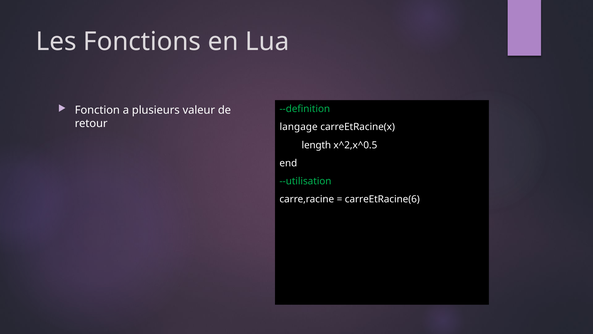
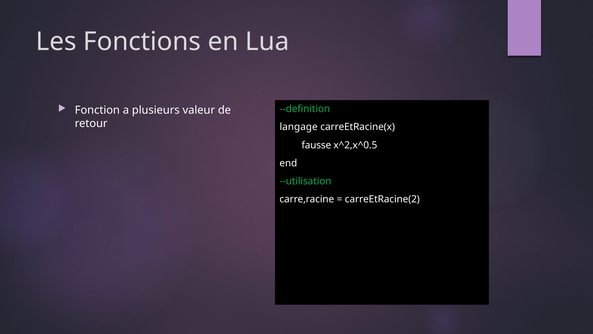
length: length -> fausse
carreEtRacine(6: carreEtRacine(6 -> carreEtRacine(2
